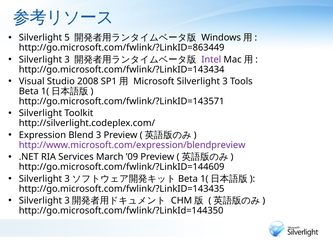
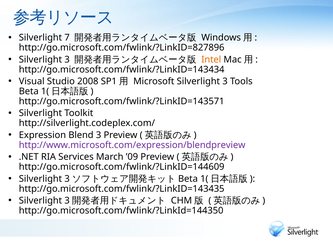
5: 5 -> 7
http://go.microsoft.com/fwlink/?LinkID=863449: http://go.microsoft.com/fwlink/?LinkID=863449 -> http://go.microsoft.com/fwlink/?LinkID=827896
Intel colour: purple -> orange
